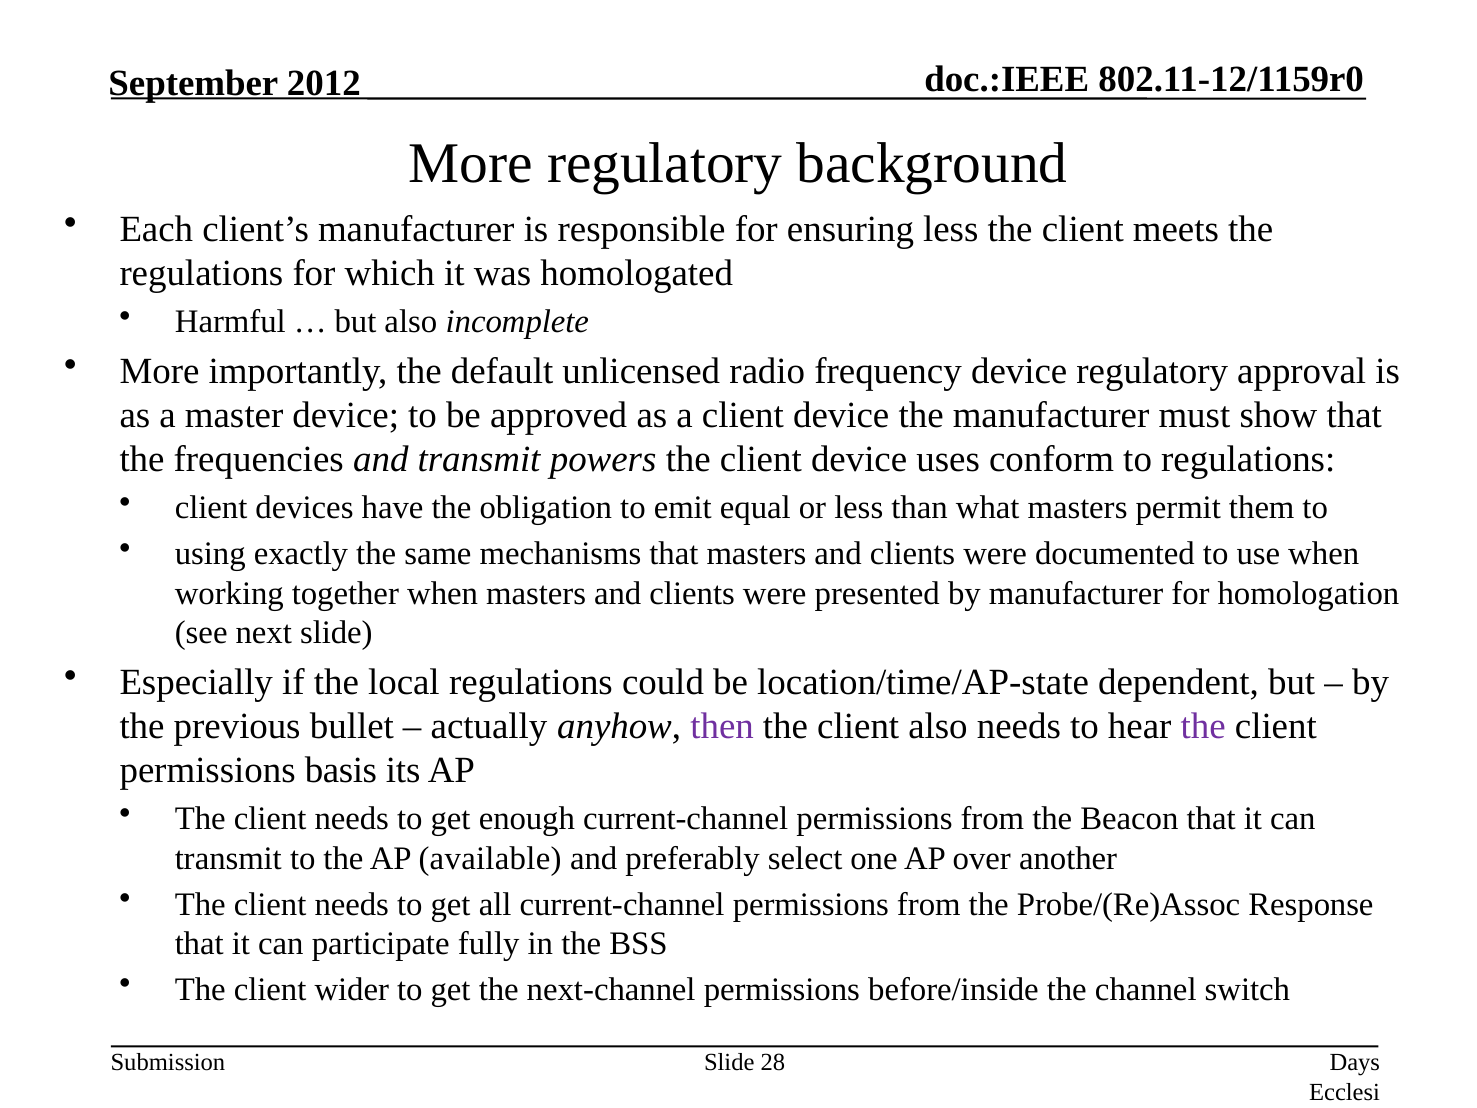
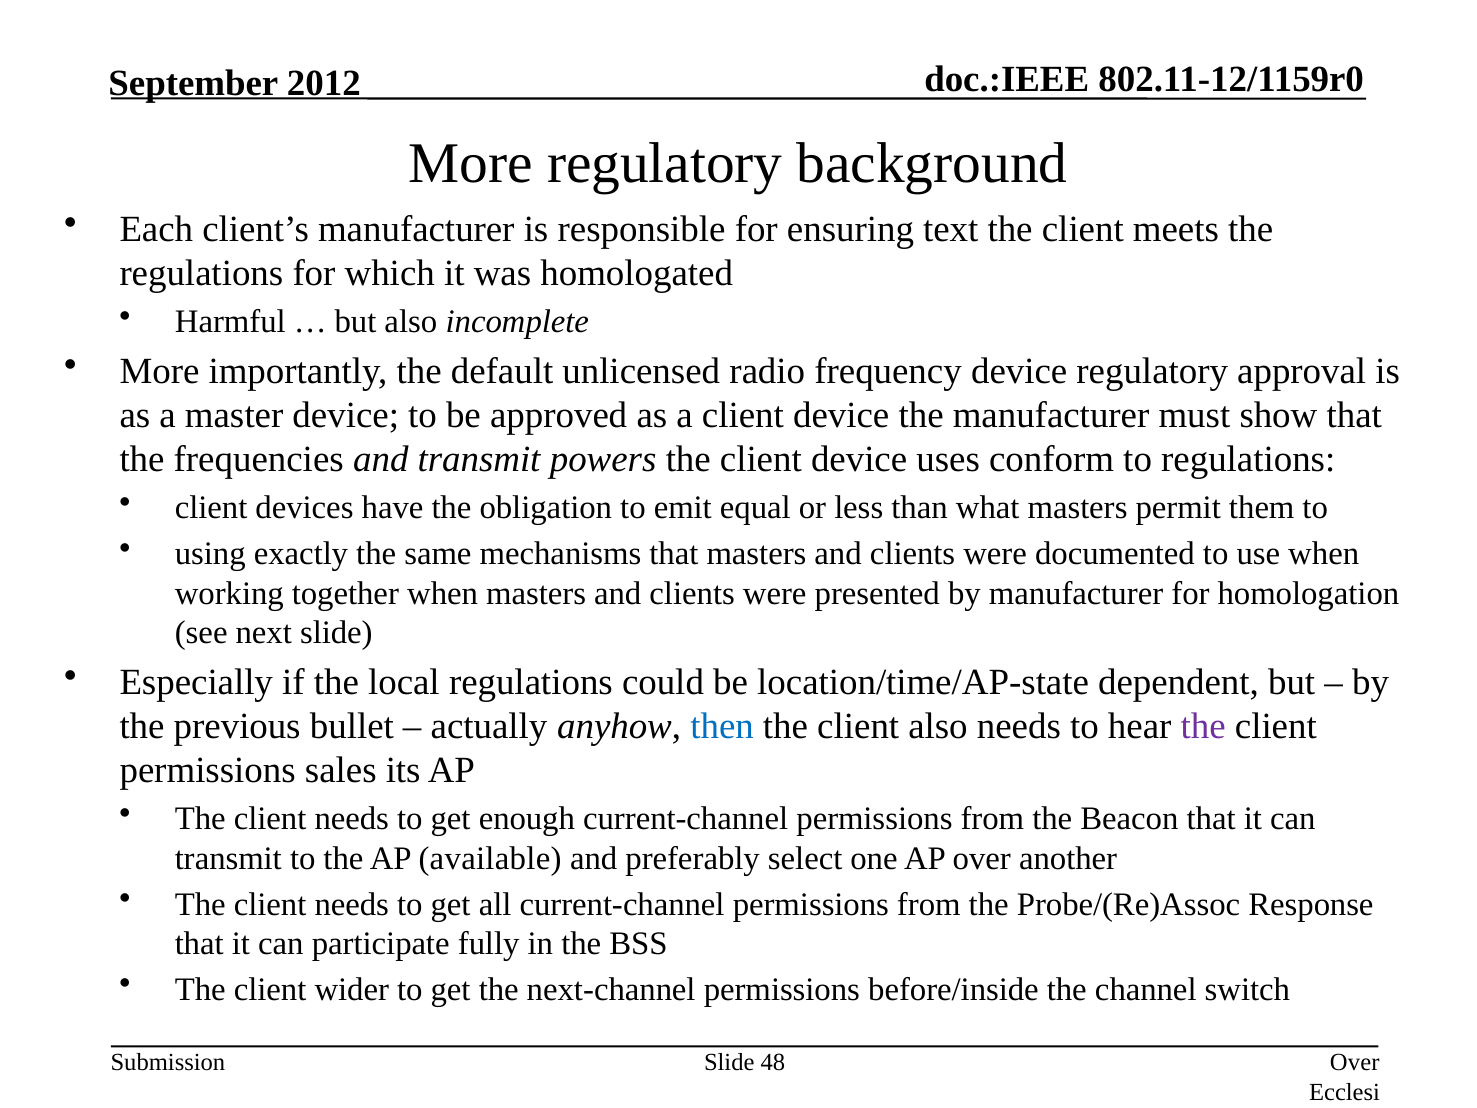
ensuring less: less -> text
then colour: purple -> blue
basis: basis -> sales
28: 28 -> 48
Days at (1355, 1062): Days -> Over
